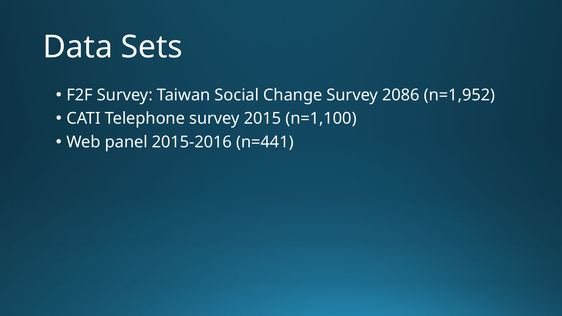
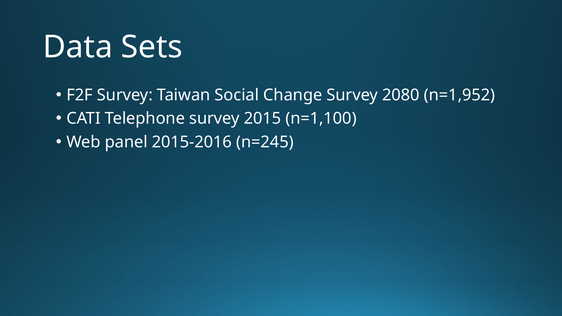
2086: 2086 -> 2080
n=441: n=441 -> n=245
